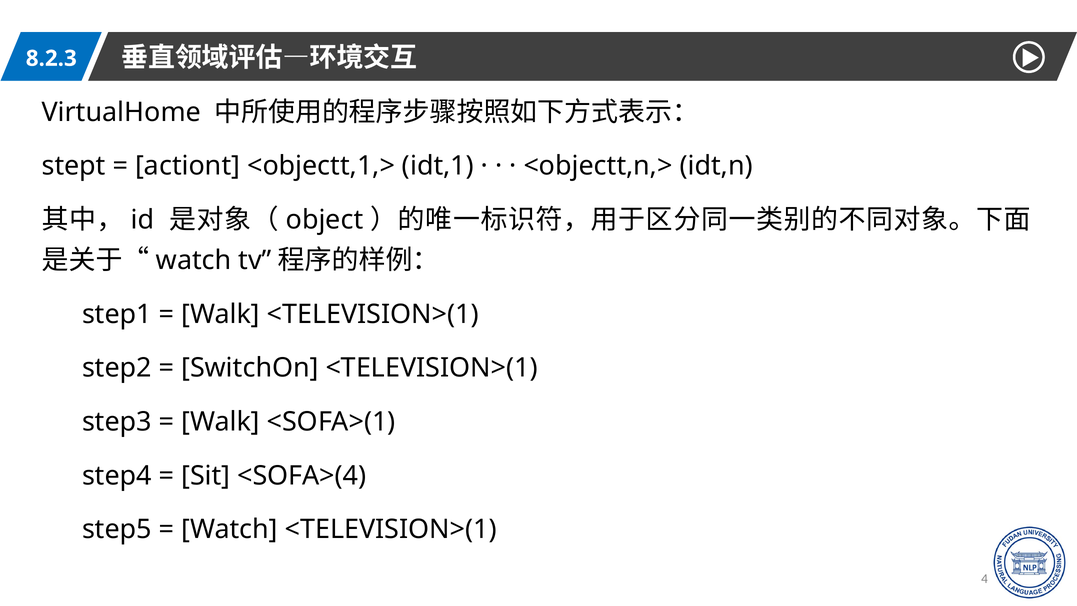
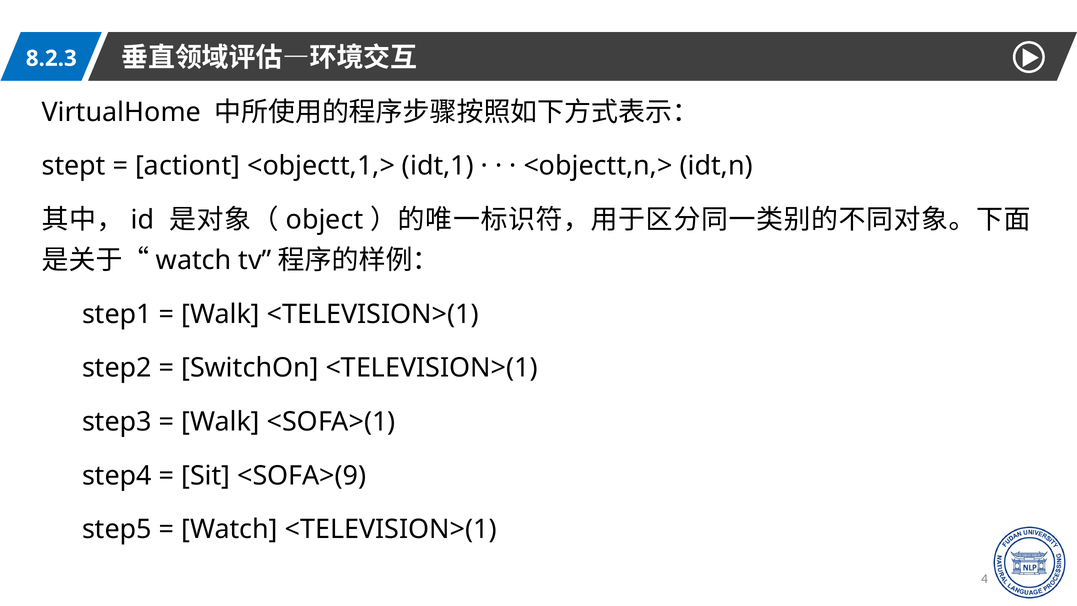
<SOFA>(4: <SOFA>(4 -> <SOFA>(9
